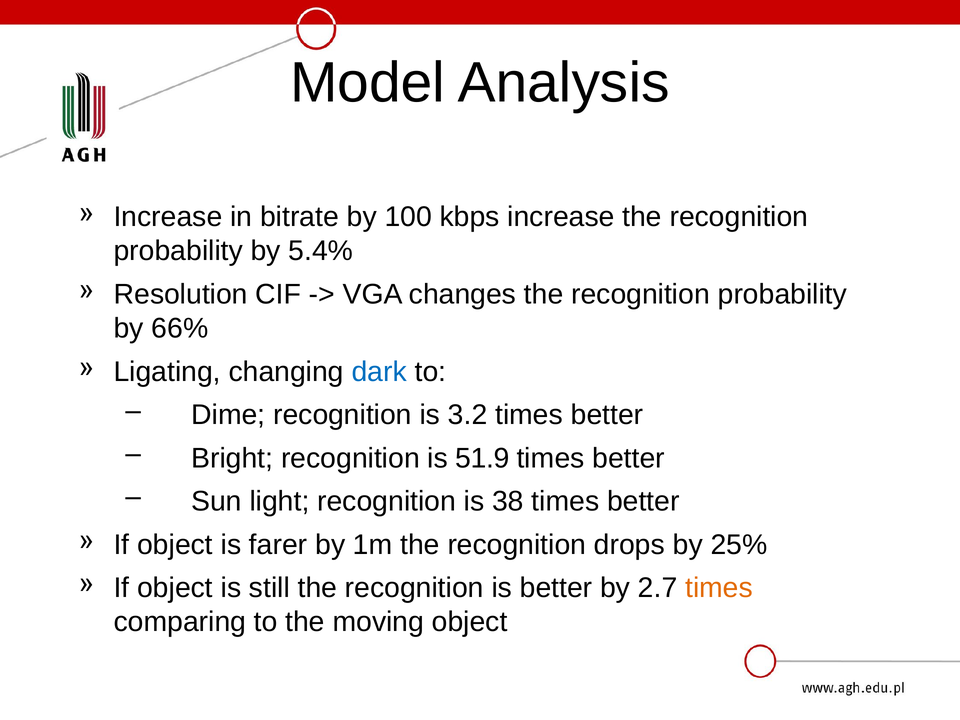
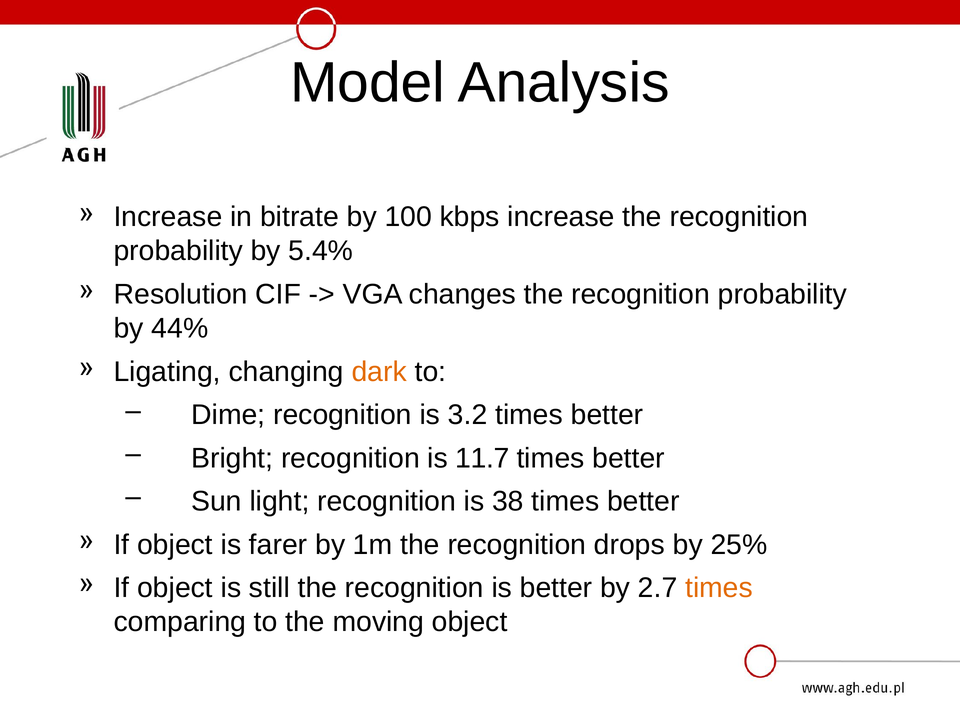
66%: 66% -> 44%
dark colour: blue -> orange
51.9: 51.9 -> 11.7
